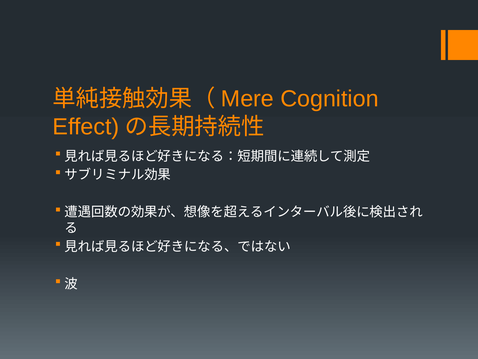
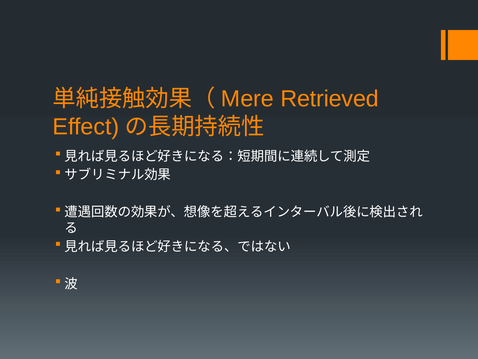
Cognition: Cognition -> Retrieved
